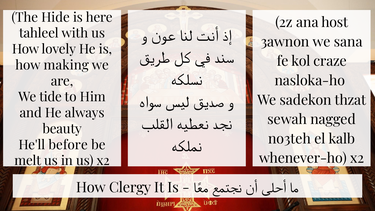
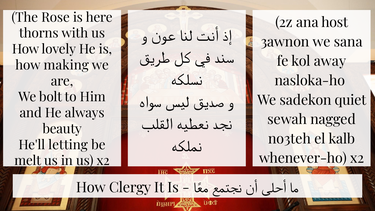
Hide: Hide -> Rose
tahleel: tahleel -> thorns
craze: craze -> away
tide: tide -> bolt
thzat: thzat -> quiet
before: before -> letting
